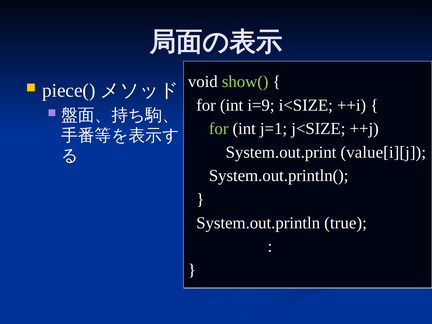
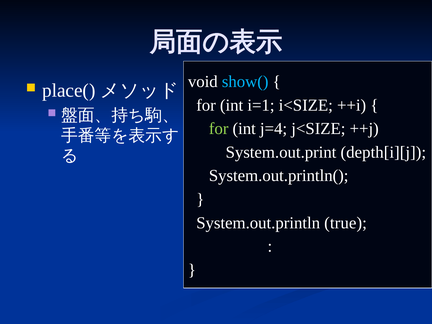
show( colour: light green -> light blue
piece(: piece( -> place(
i=9: i=9 -> i=1
j=1: j=1 -> j=4
value[i][j: value[i][j -> depth[i][j
